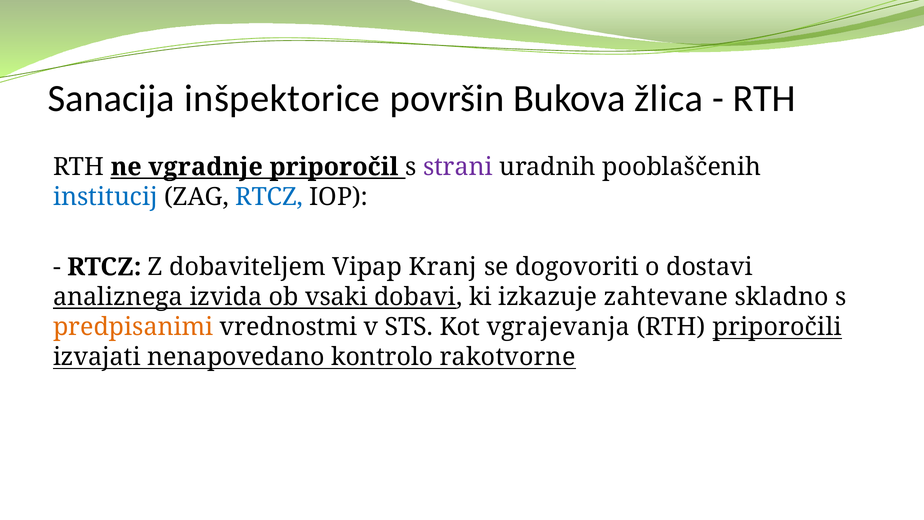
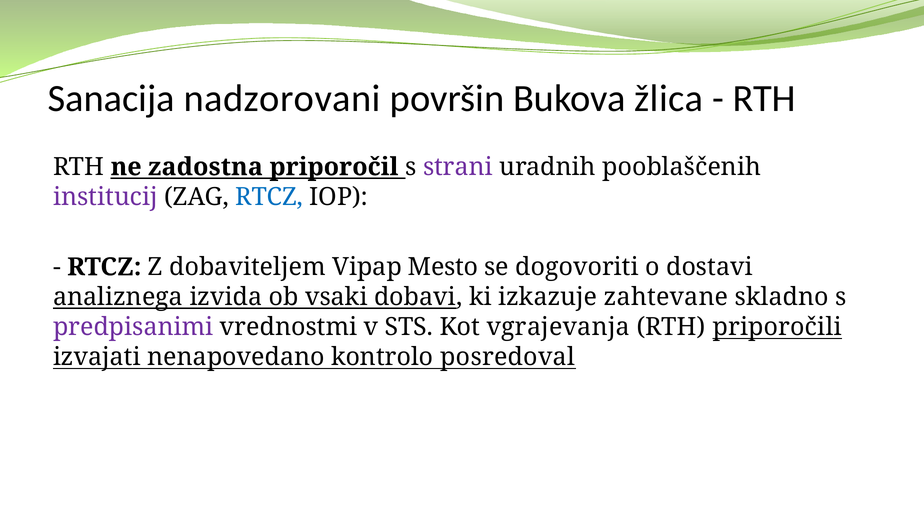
inšpektorice: inšpektorice -> nadzorovani
vgradnje: vgradnje -> zadostna
institucij colour: blue -> purple
Kranj: Kranj -> Mesto
predpisanimi colour: orange -> purple
rakotvorne: rakotvorne -> posredoval
